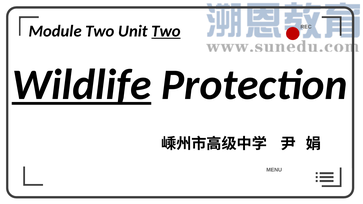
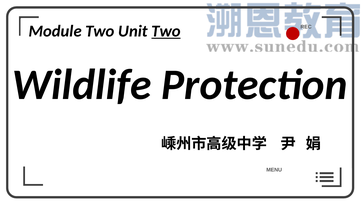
Wildlife underline: present -> none
